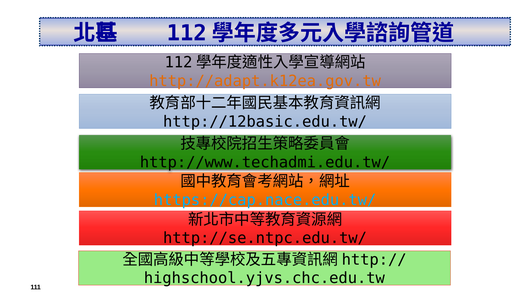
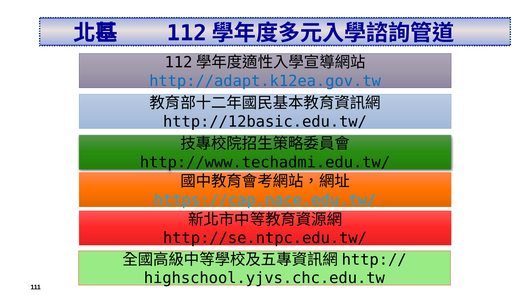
http://adapt.k12ea.gov.tw colour: orange -> blue
